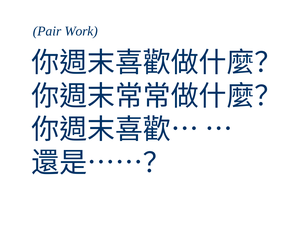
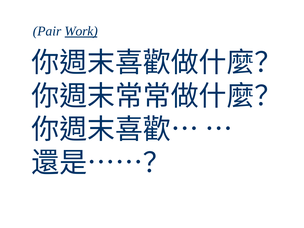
Work underline: none -> present
